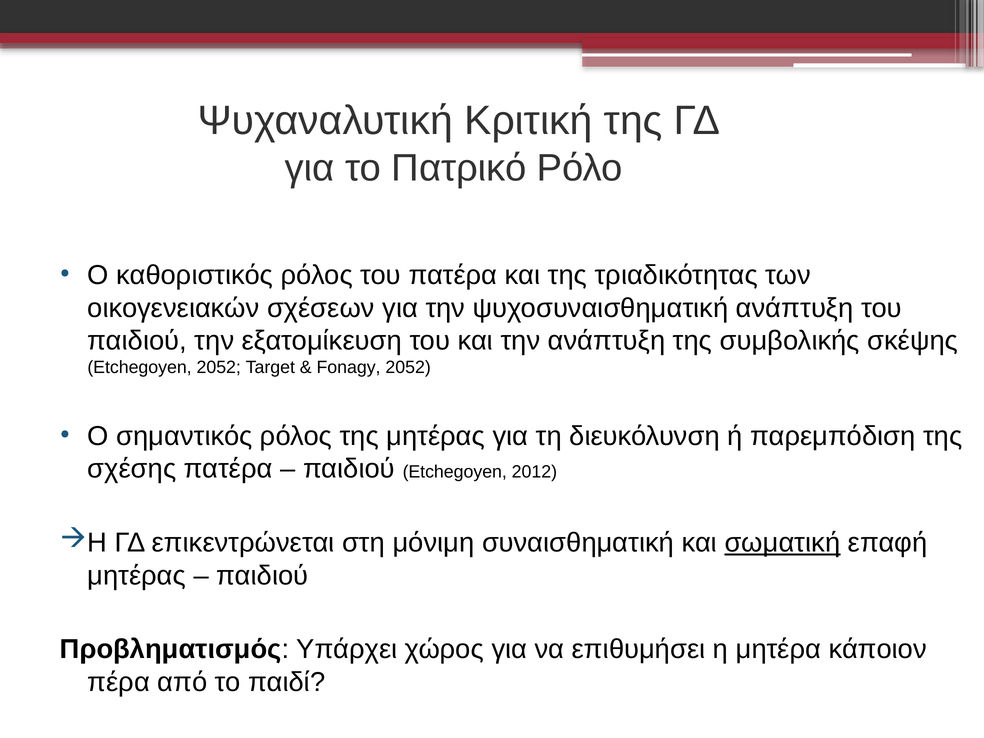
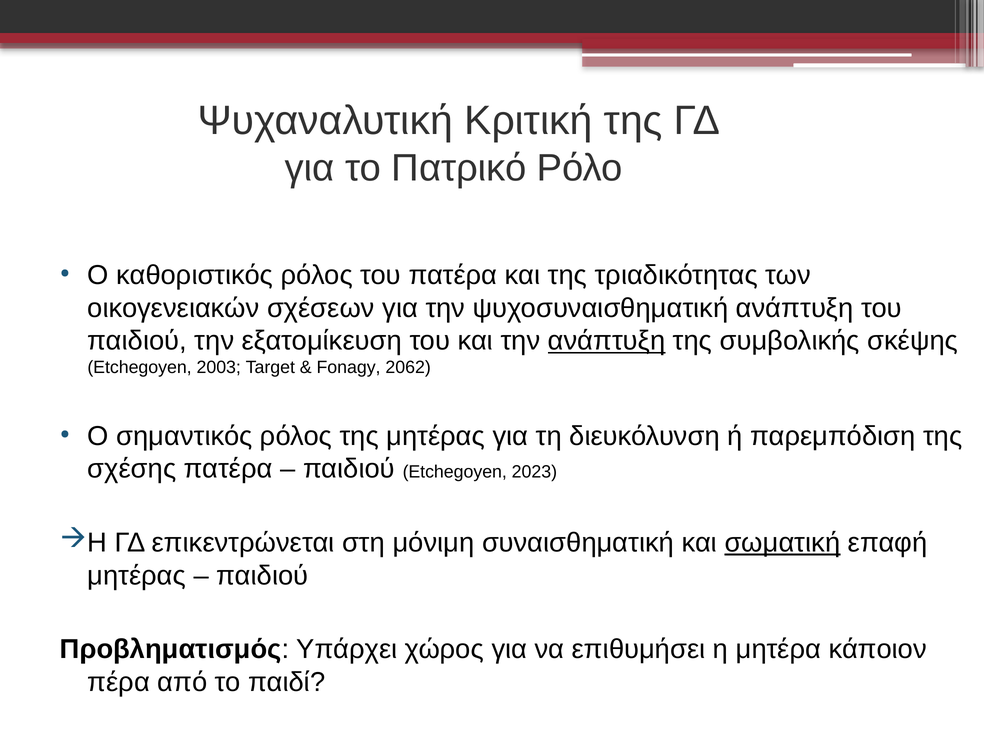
ανάπτυξη at (607, 341) underline: none -> present
Etchegoyen 2052: 2052 -> 2003
Fonagy 2052: 2052 -> 2062
2012: 2012 -> 2023
